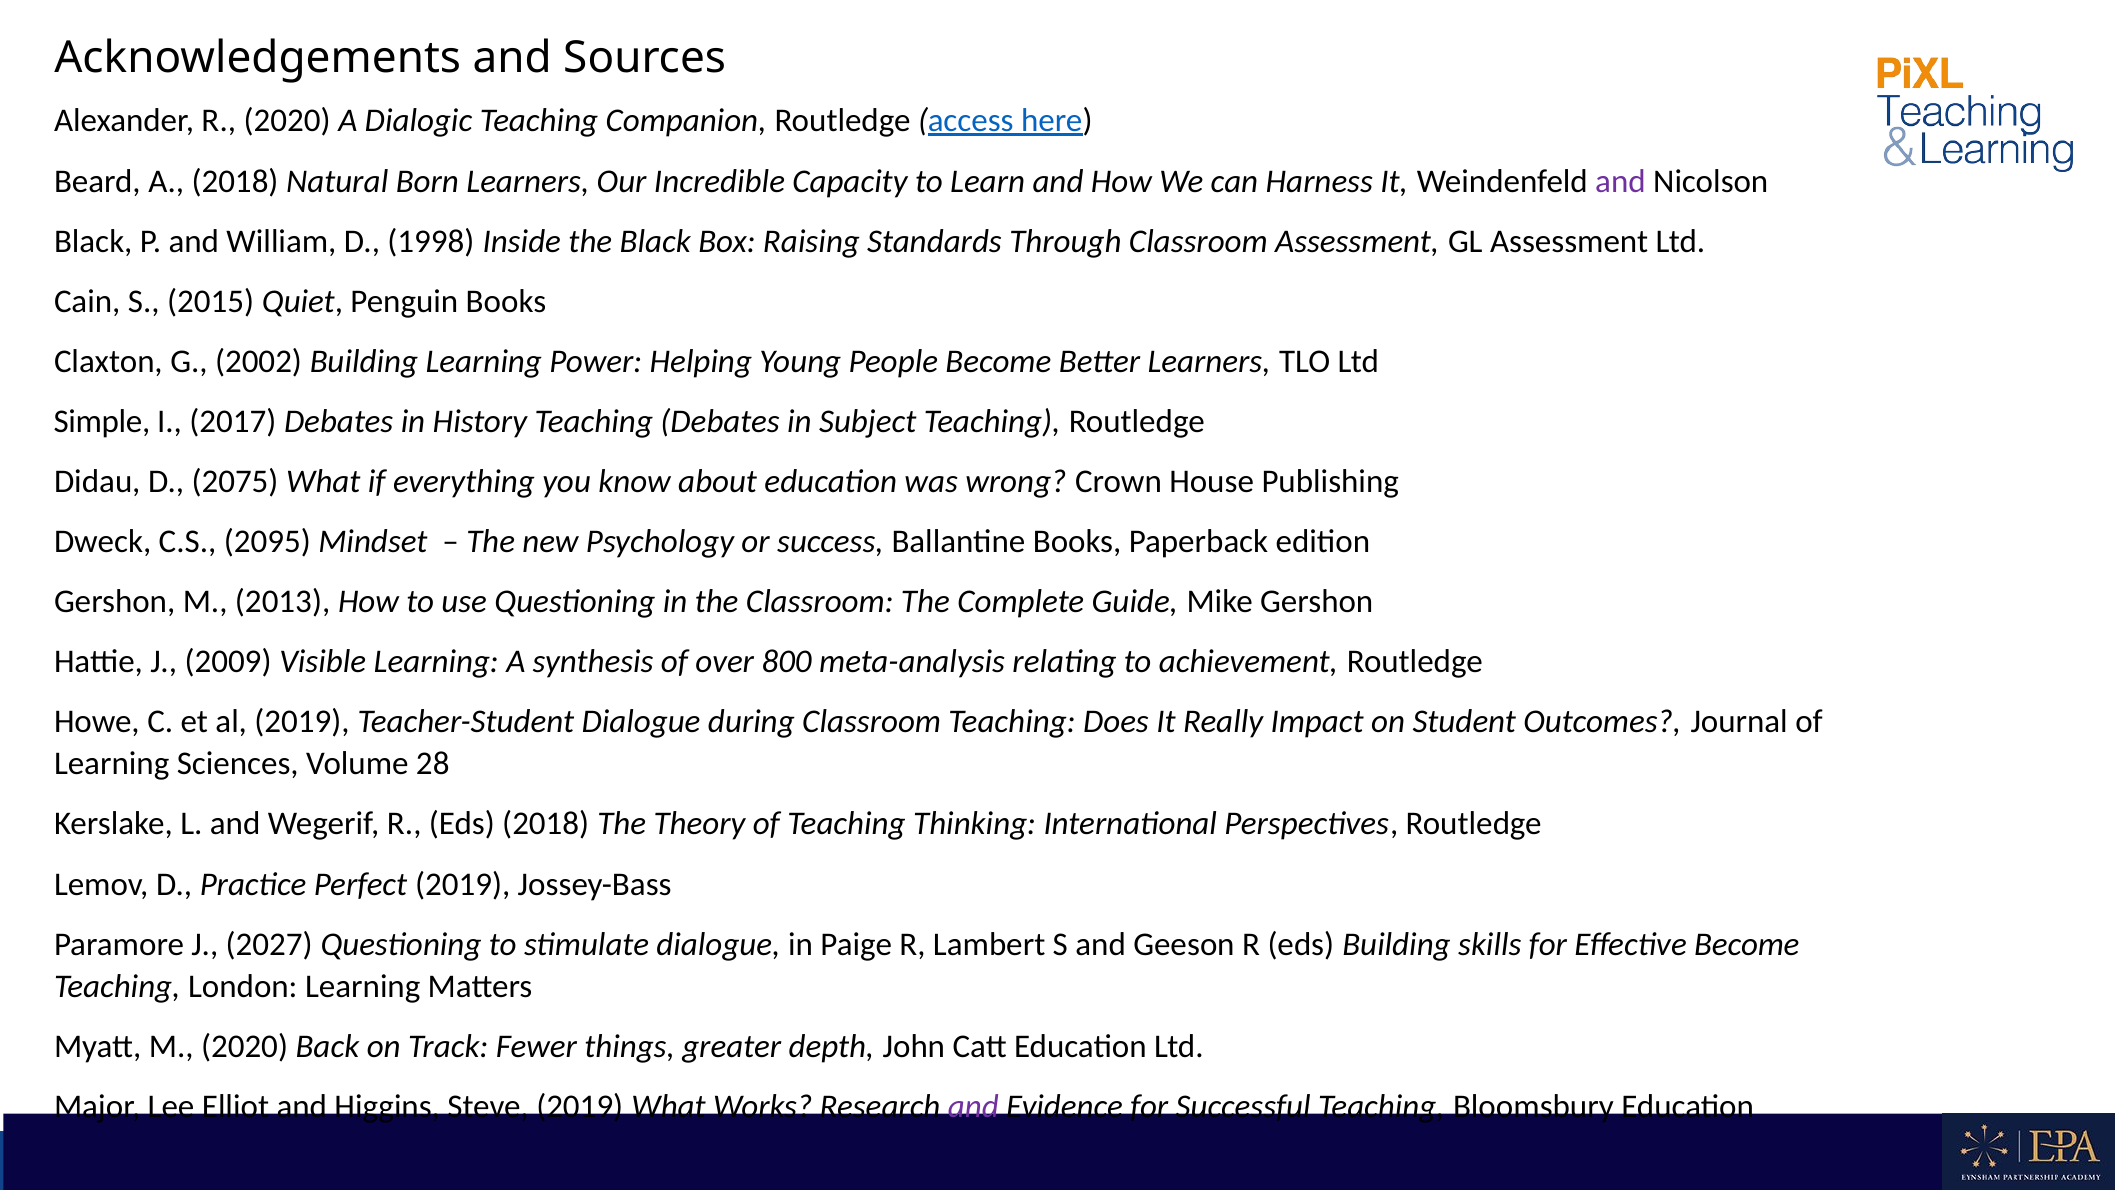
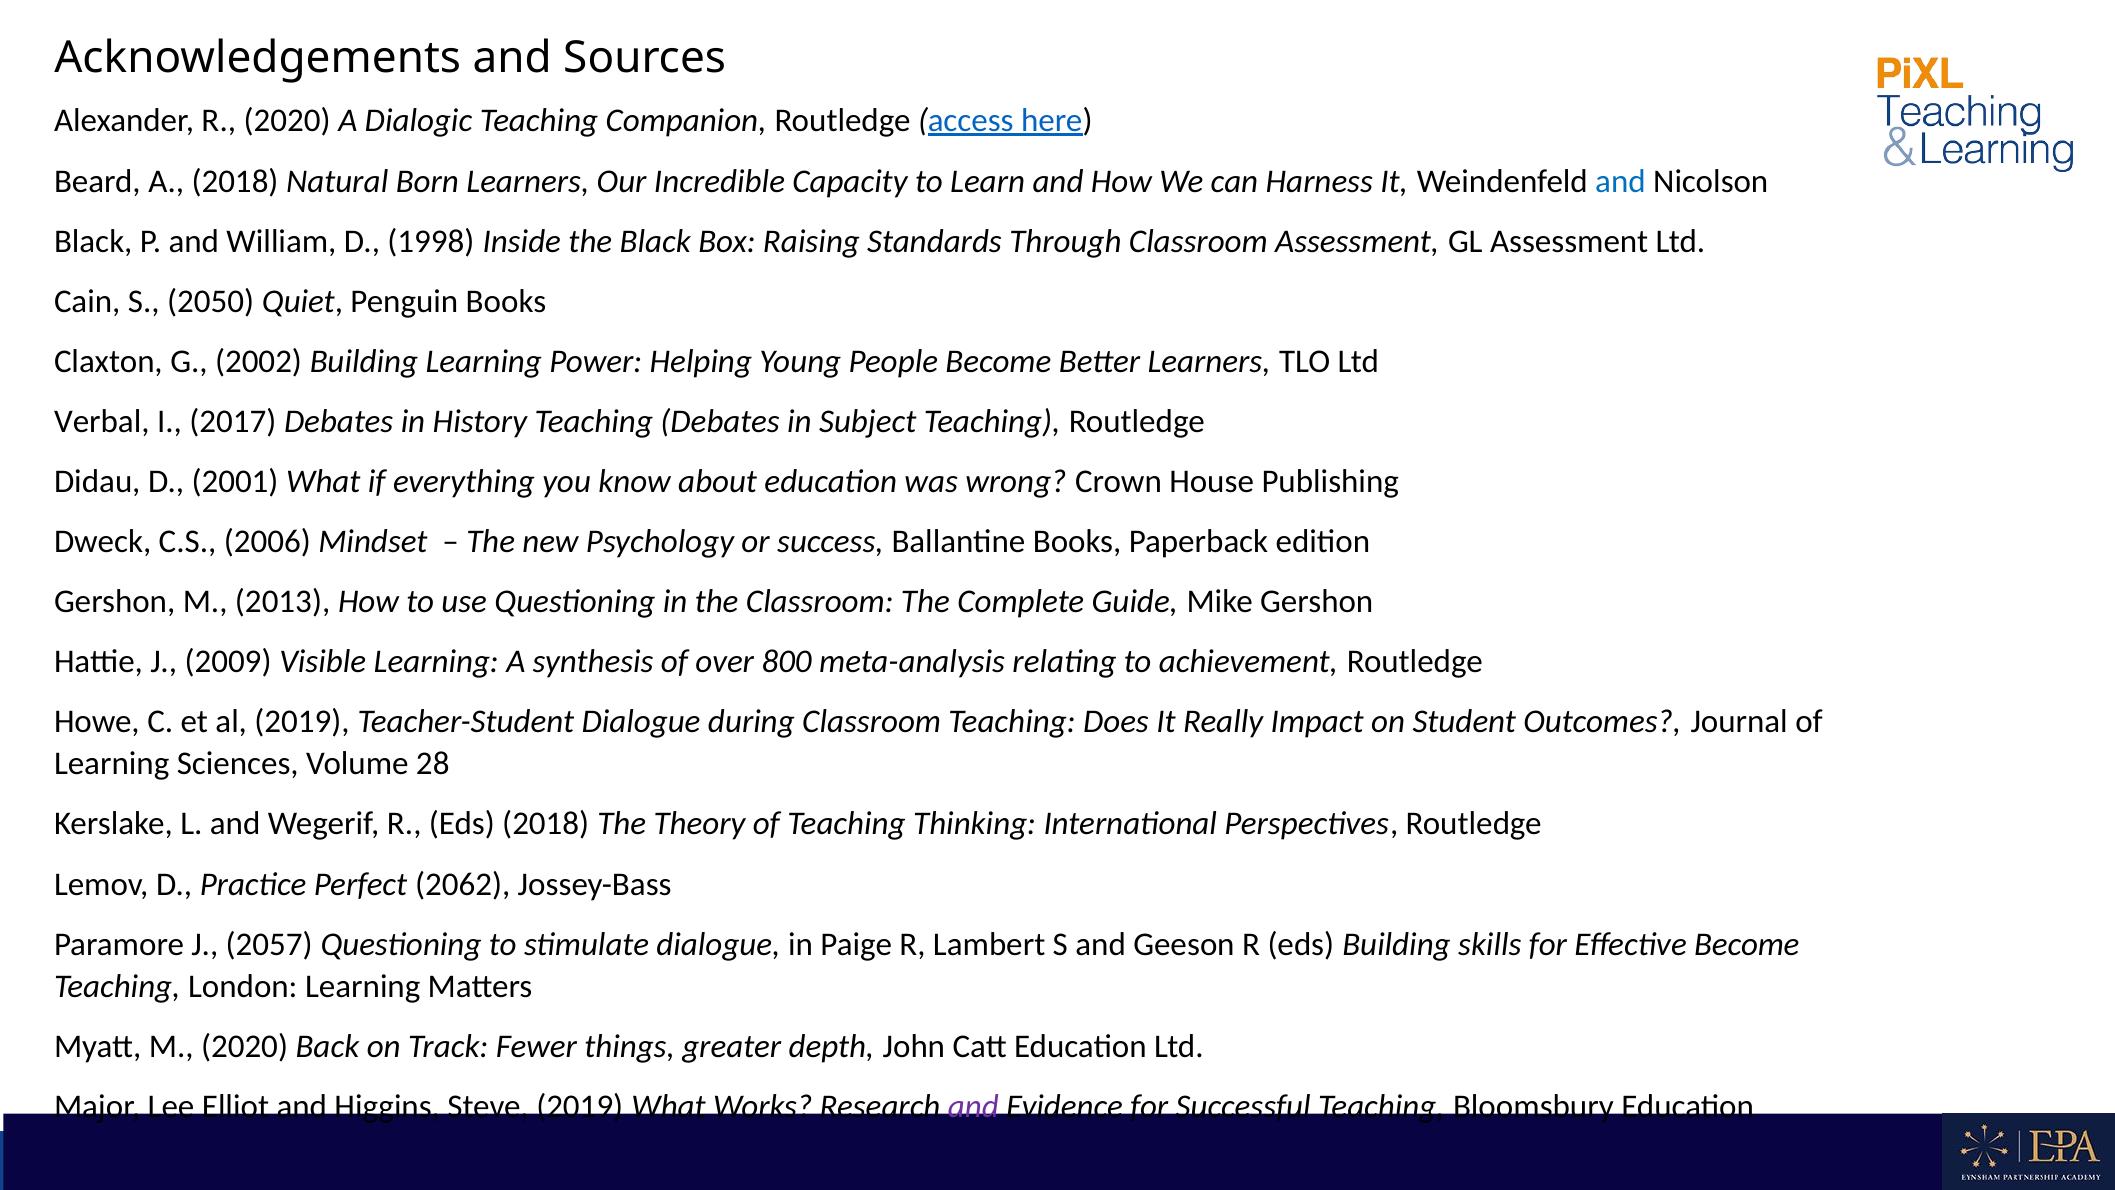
and at (1620, 181) colour: purple -> blue
2015: 2015 -> 2050
Simple: Simple -> Verbal
2075: 2075 -> 2001
2095: 2095 -> 2006
Perfect 2019: 2019 -> 2062
2027: 2027 -> 2057
